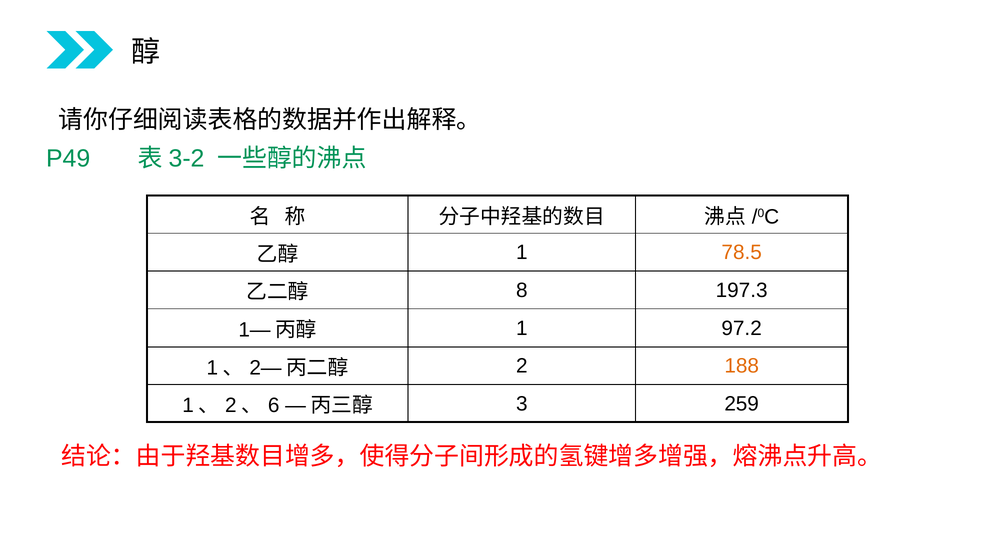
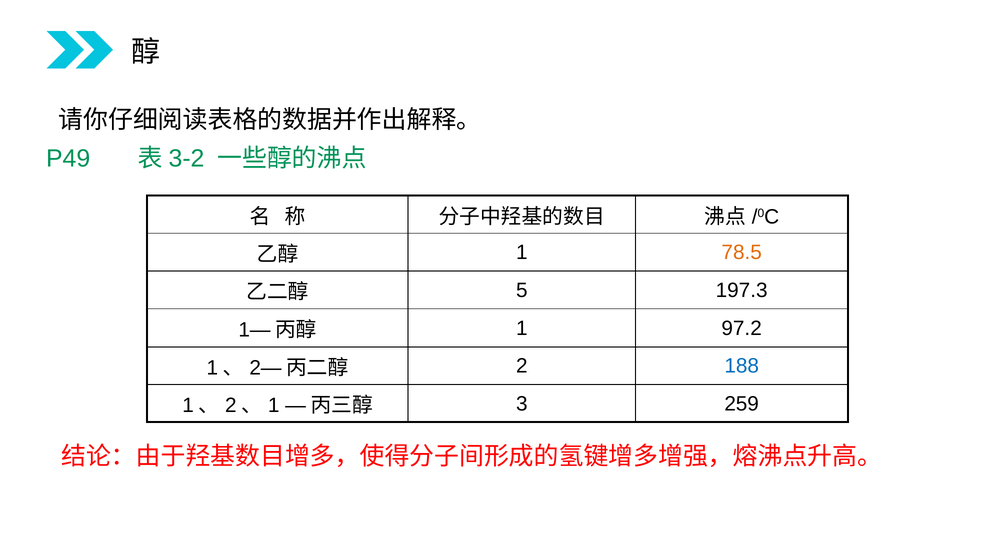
8: 8 -> 5
188 colour: orange -> blue
6 at (274, 405): 6 -> 1
